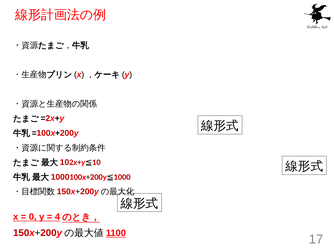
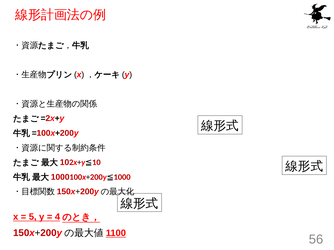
0: 0 -> 5
17: 17 -> 56
